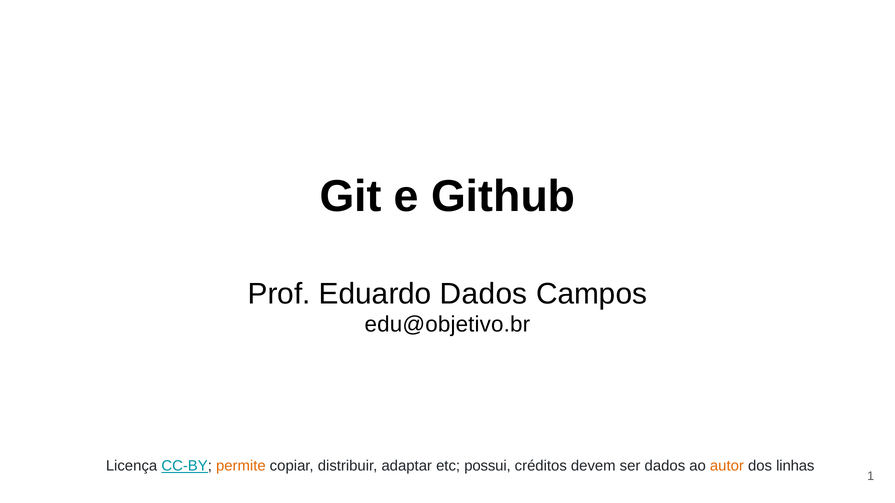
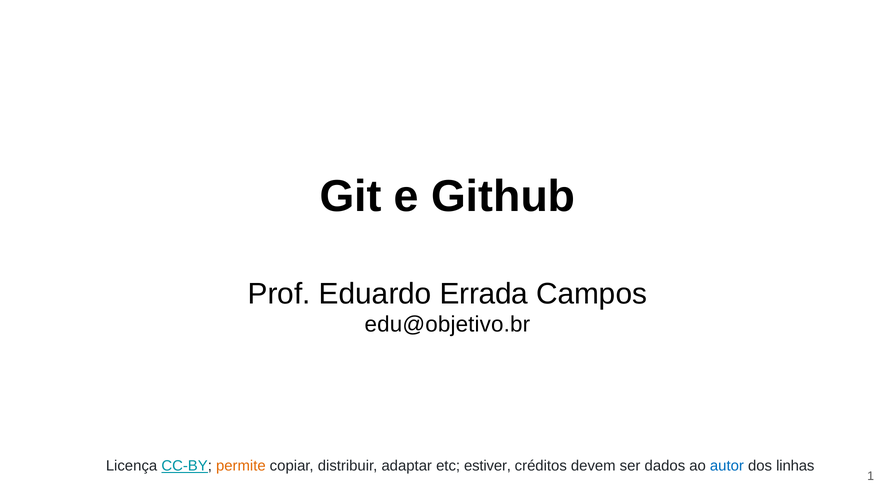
Eduardo Dados: Dados -> Errada
possui: possui -> estiver
autor colour: orange -> blue
